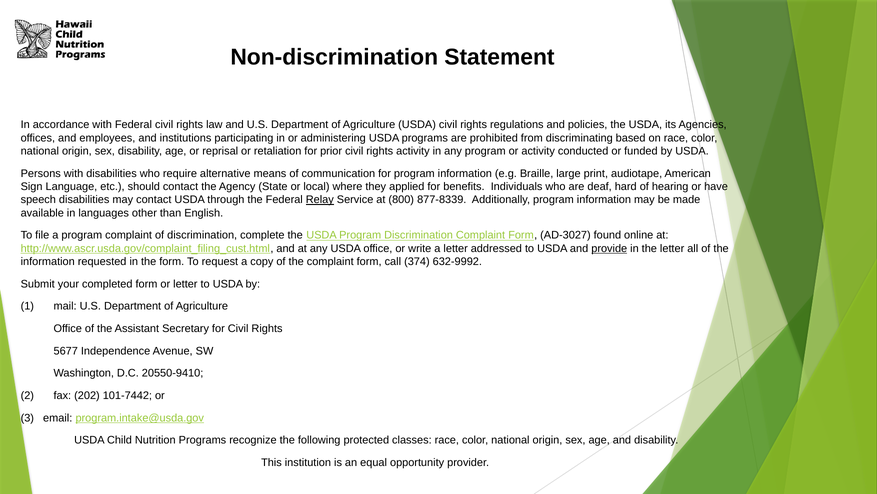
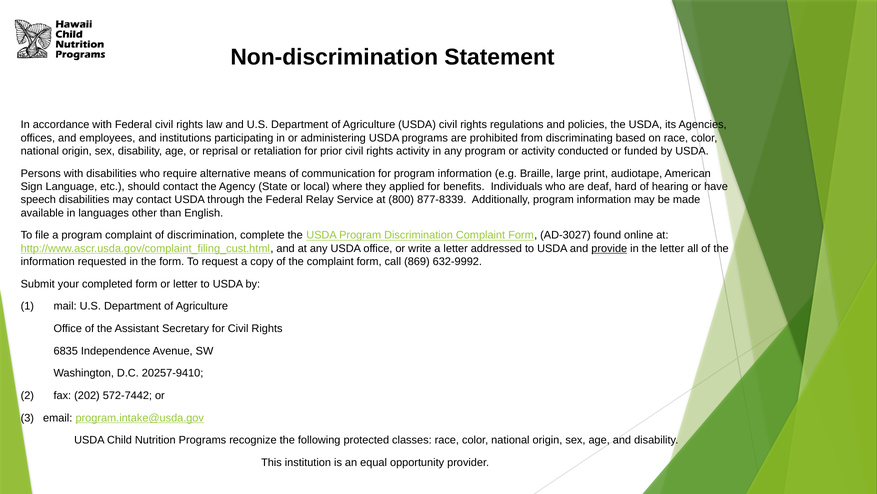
Relay underline: present -> none
374: 374 -> 869
5677: 5677 -> 6835
20550-9410: 20550-9410 -> 20257-9410
101-7442: 101-7442 -> 572-7442
